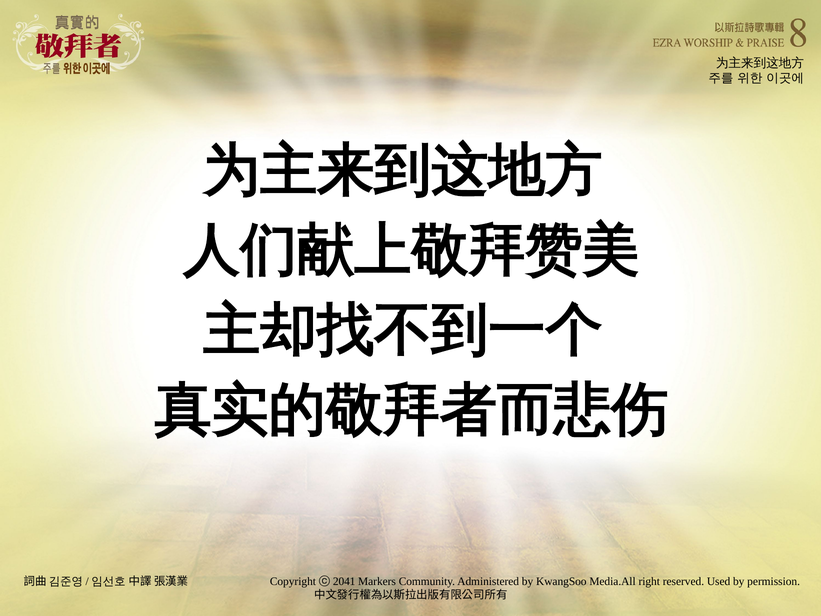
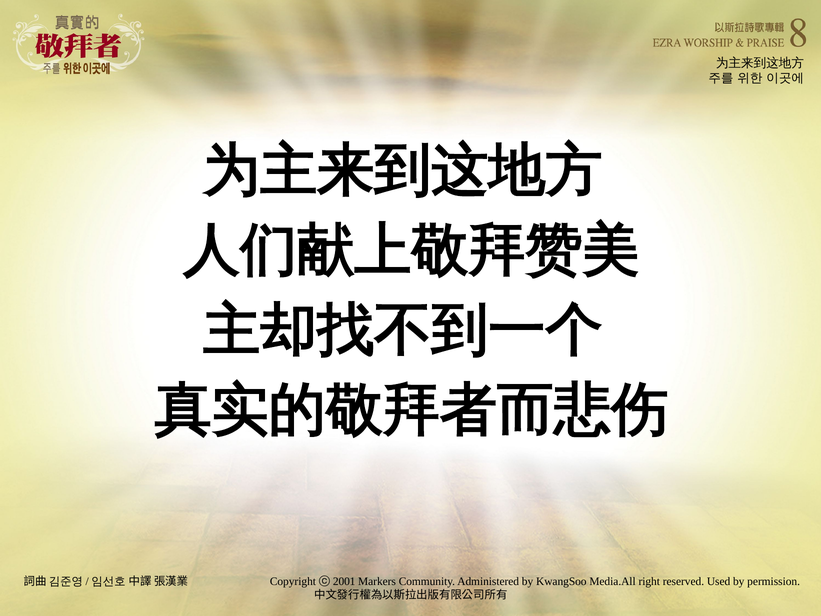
2041: 2041 -> 2001
